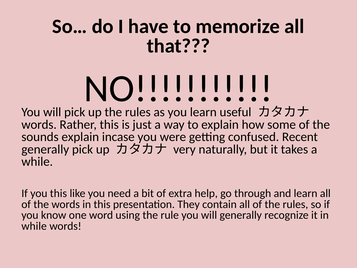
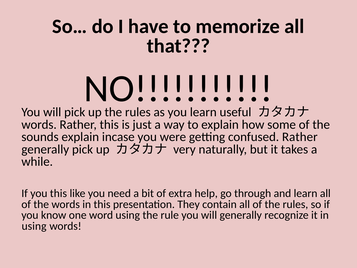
confused Recent: Recent -> Rather
while at (34, 226): while -> using
